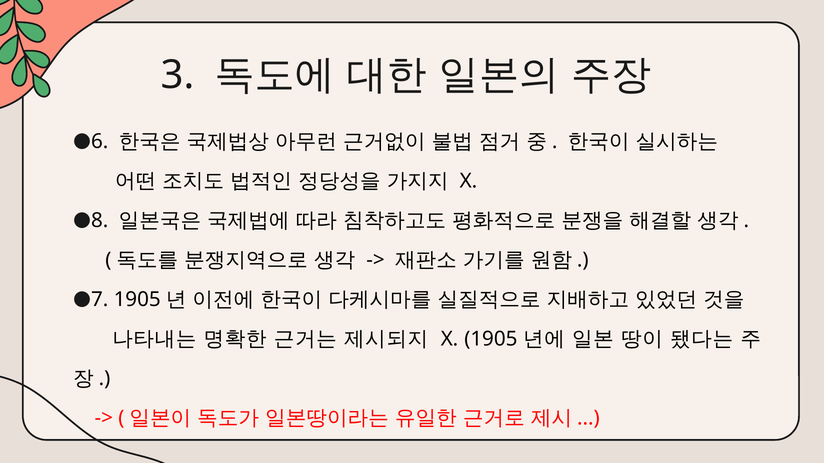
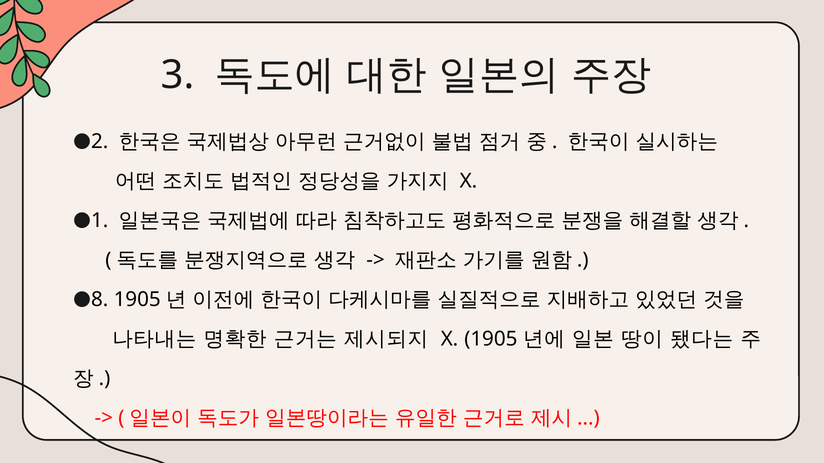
6: 6 -> 2
8: 8 -> 1
7: 7 -> 8
